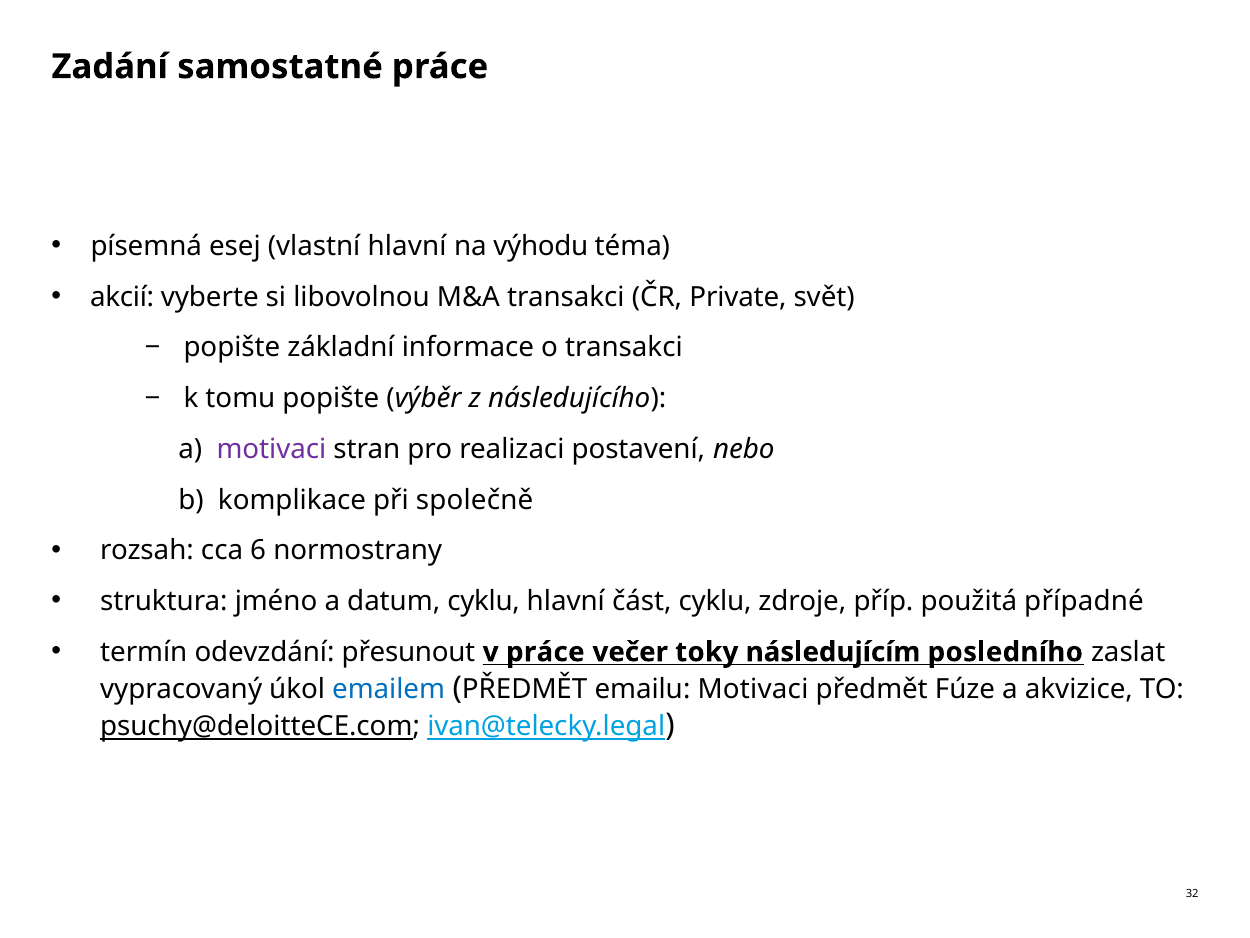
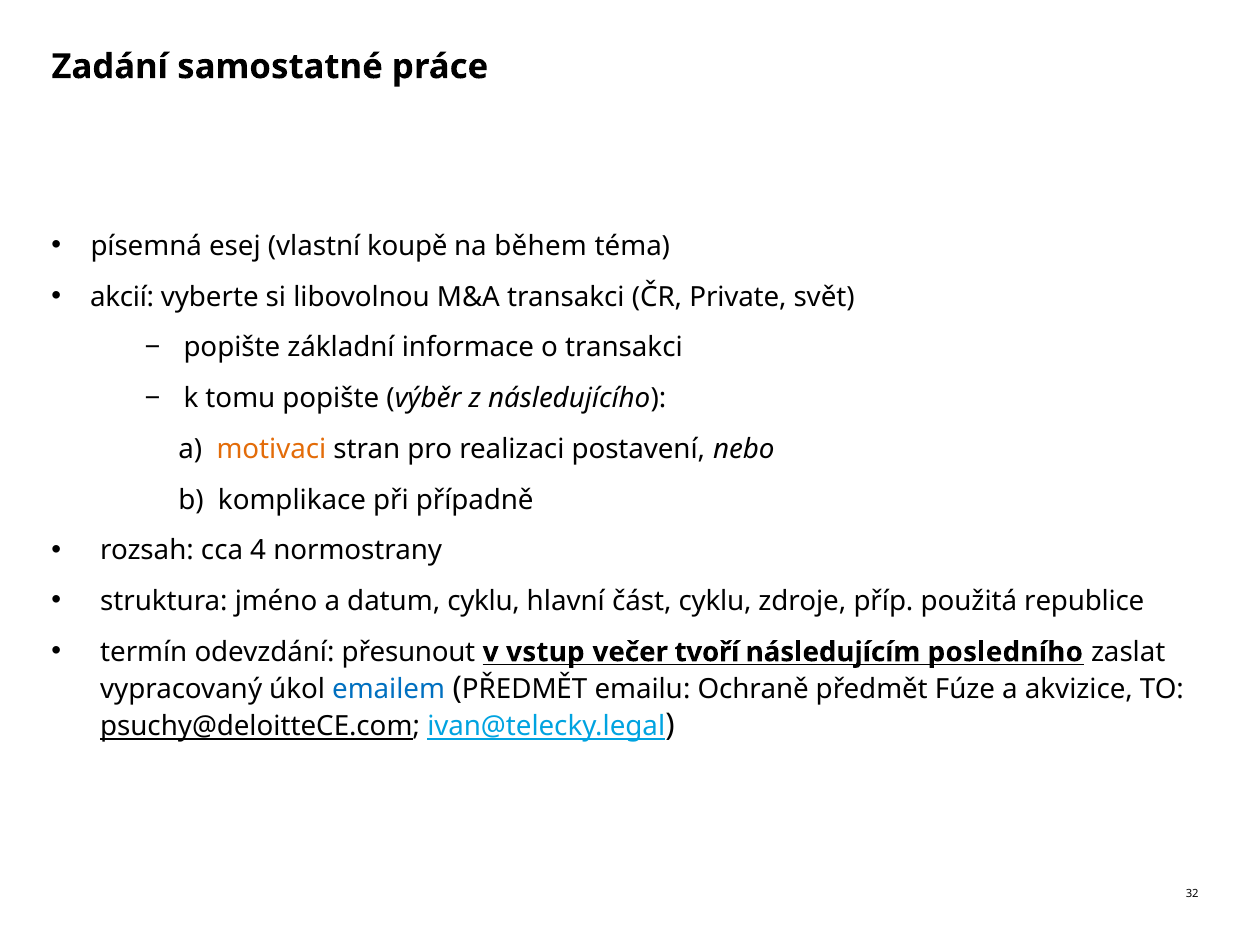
vlastní hlavní: hlavní -> koupě
výhodu: výhodu -> během
motivaci at (271, 449) colour: purple -> orange
společně: společně -> případně
6: 6 -> 4
případné: případné -> republice
v práce: práce -> vstup
toky: toky -> tvoří
emailu Motivaci: Motivaci -> Ochraně
